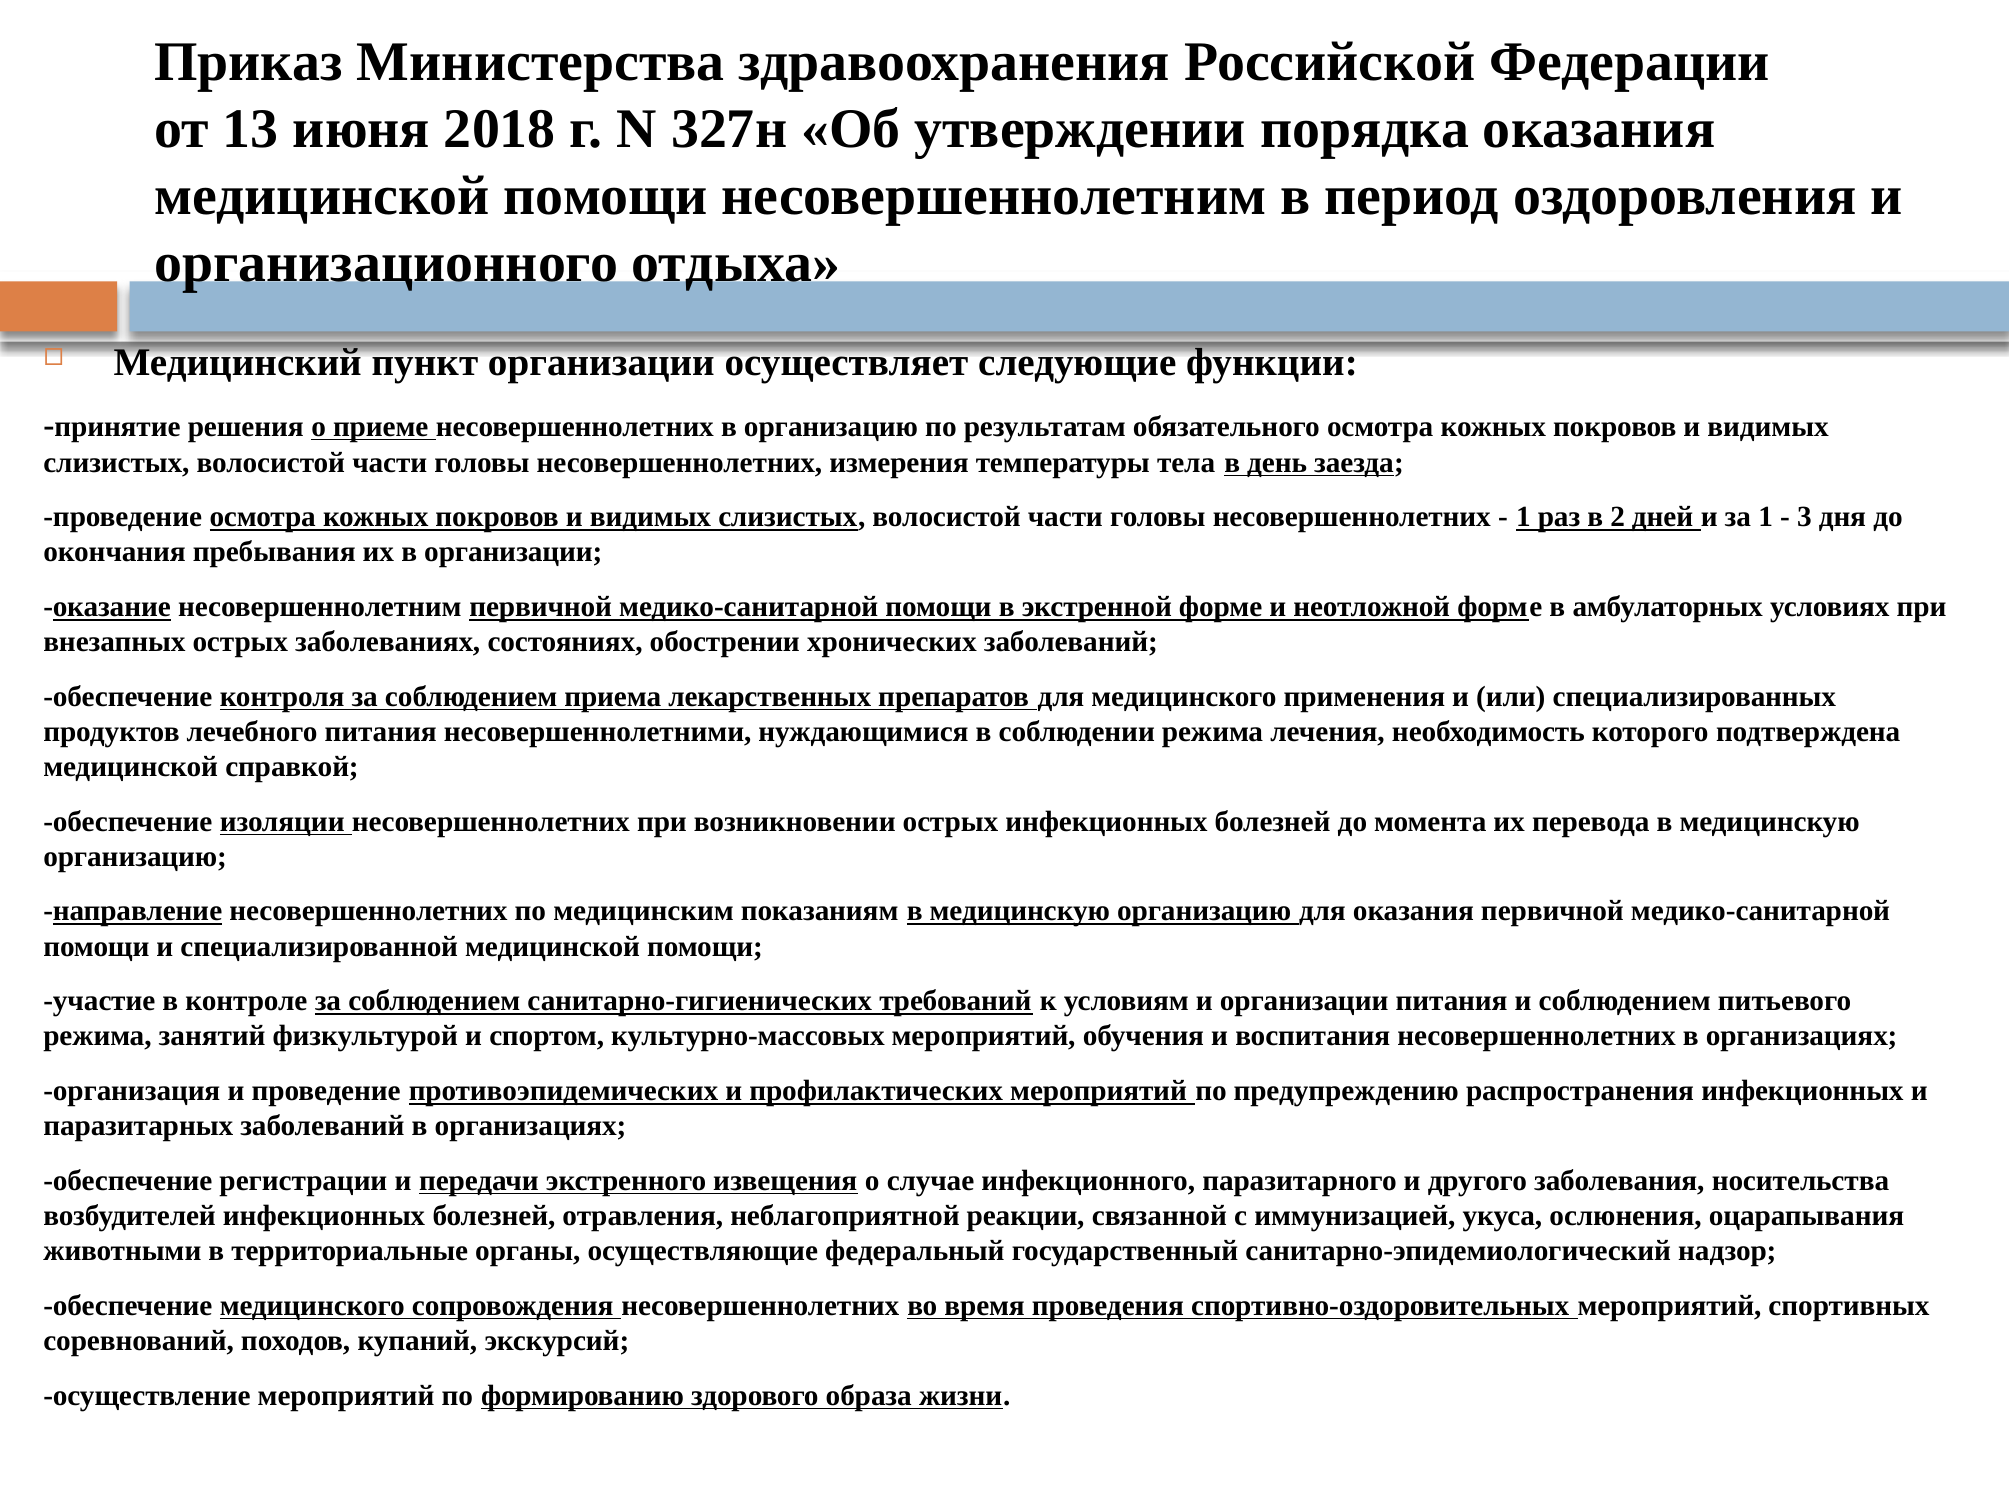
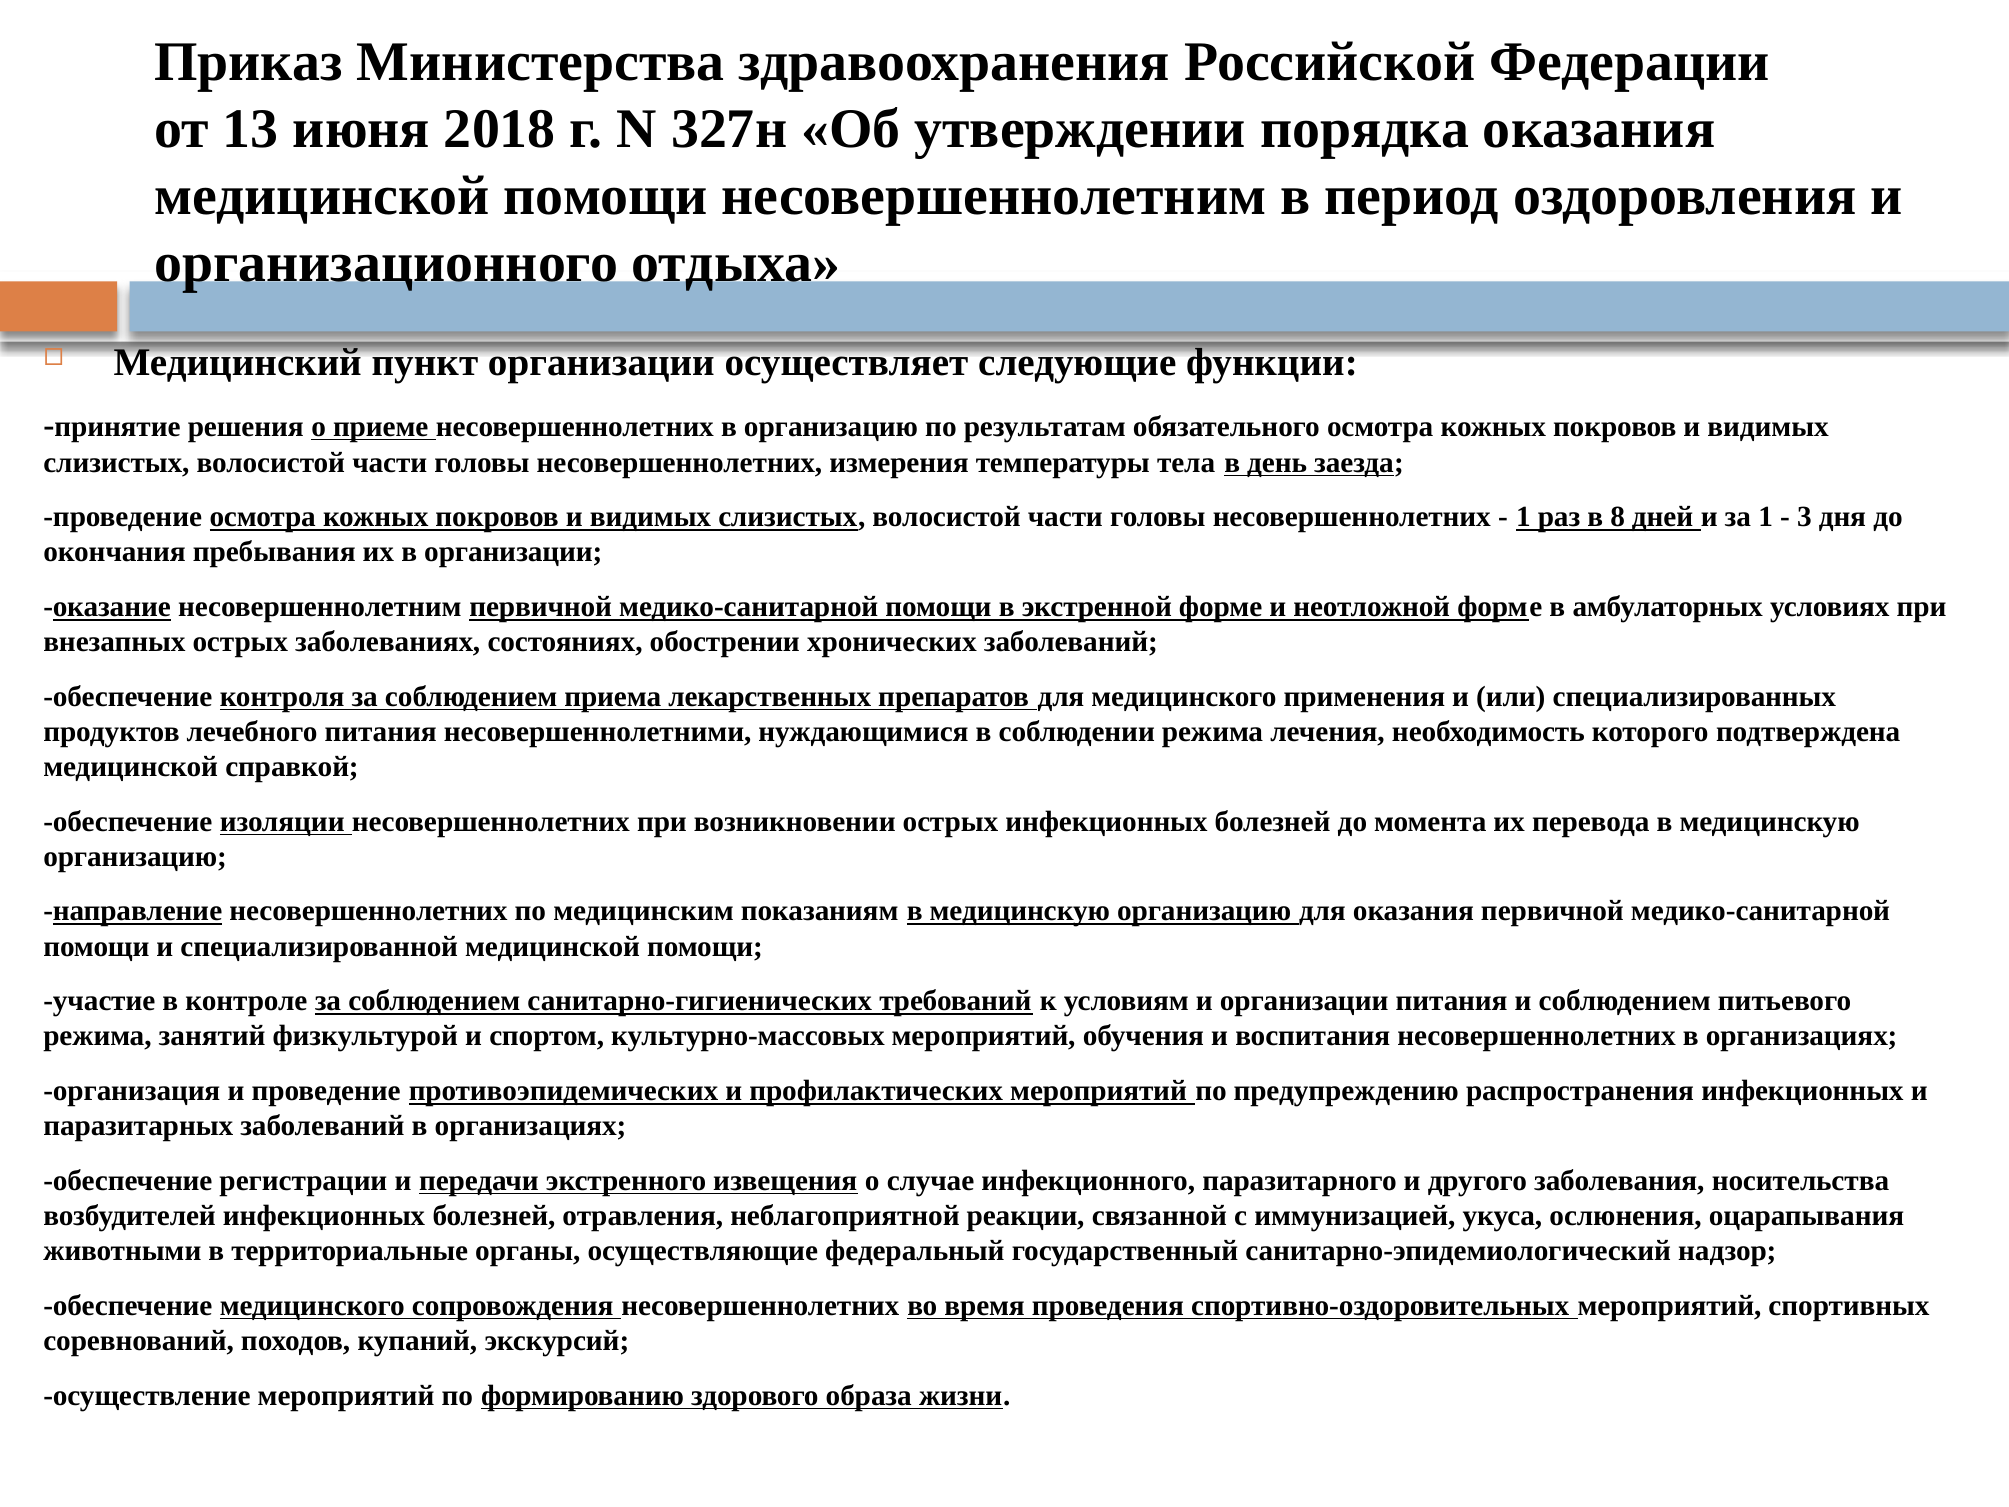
2: 2 -> 8
